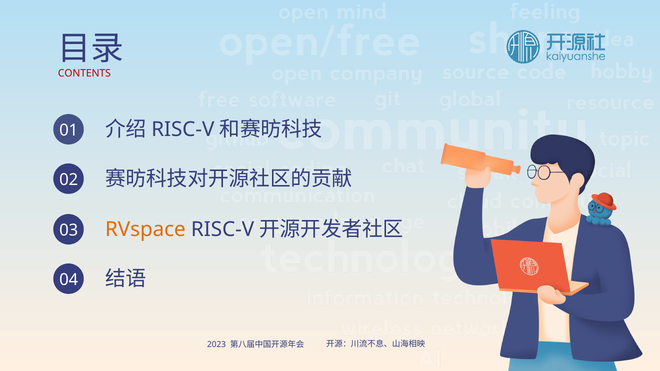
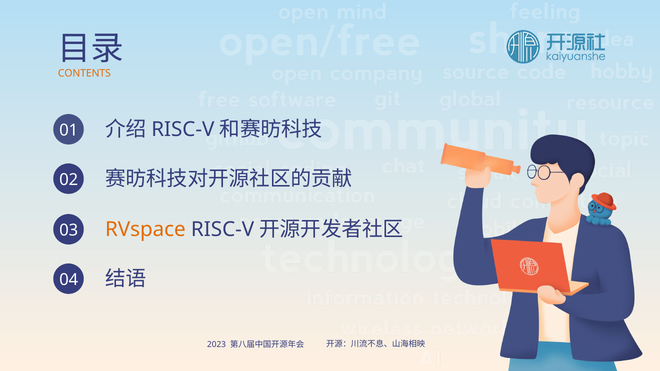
CONTENTS colour: red -> orange
